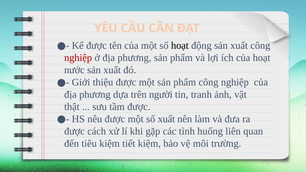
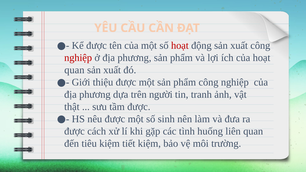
hoạt at (180, 46) colour: black -> red
nước at (74, 70): nước -> quan
số xuất: xuất -> sinh
